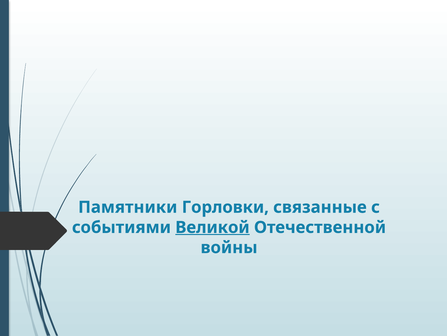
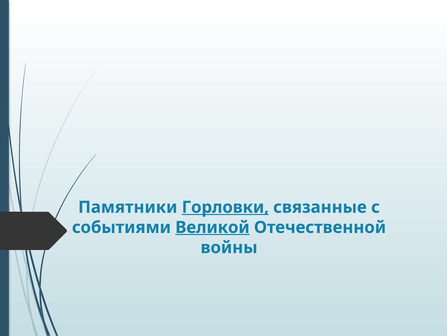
Горловки underline: none -> present
